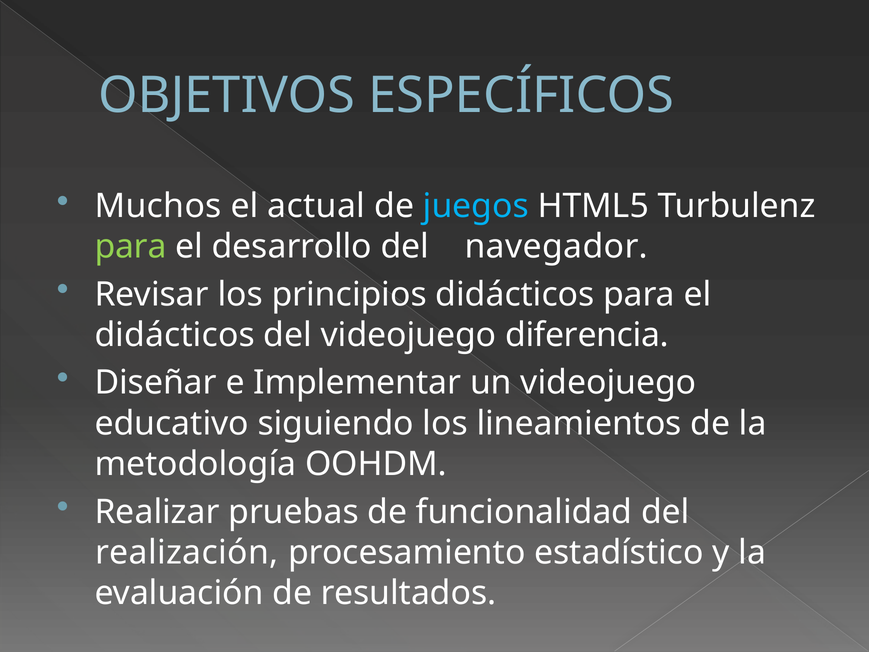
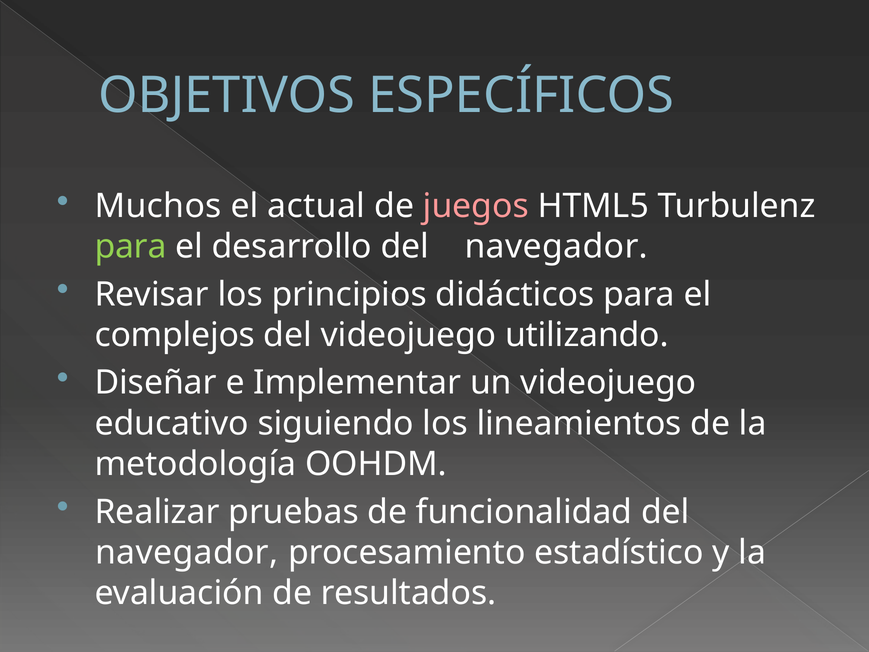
juegos colour: light blue -> pink
didácticos at (175, 335): didácticos -> complejos
diferencia: diferencia -> utilizando
realización at (187, 552): realización -> navegador
